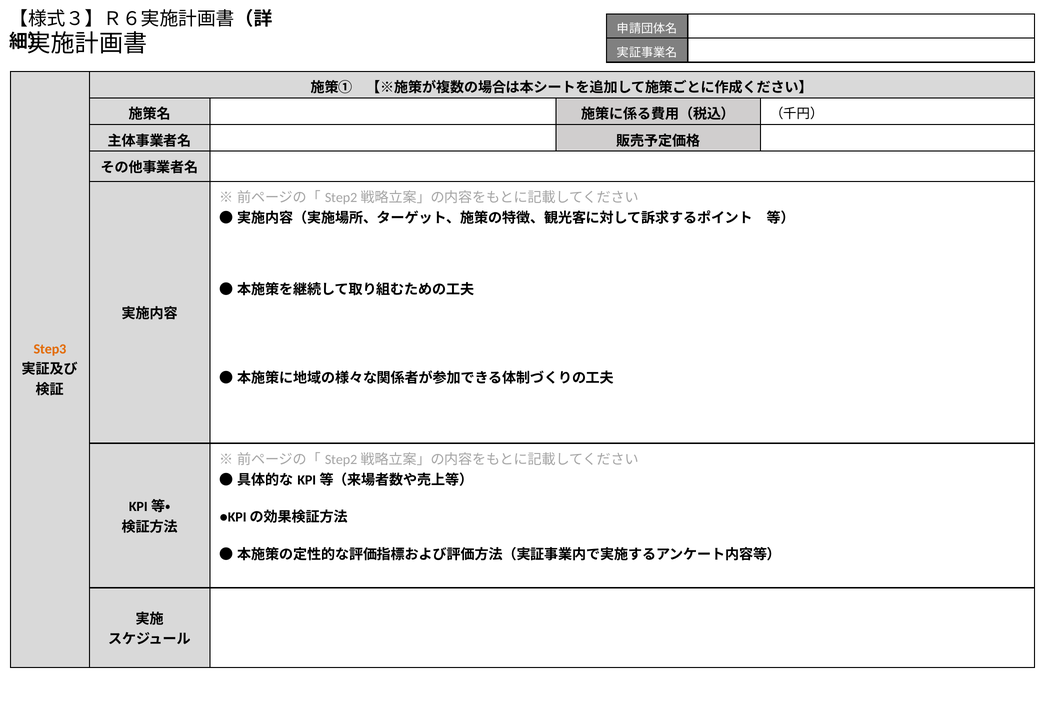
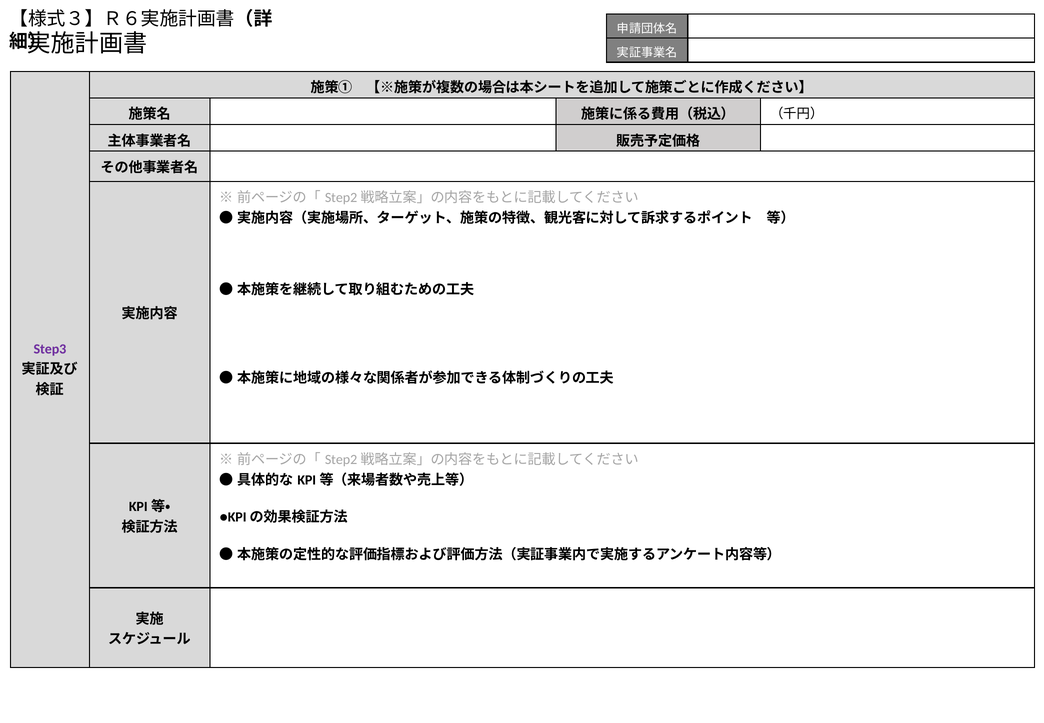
Step3 colour: orange -> purple
